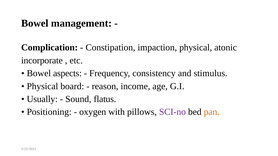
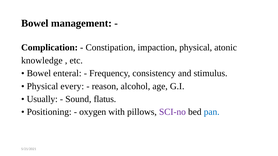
incorporate: incorporate -> knowledge
aspects: aspects -> enteral
board: board -> every
income: income -> alcohol
pan colour: orange -> blue
